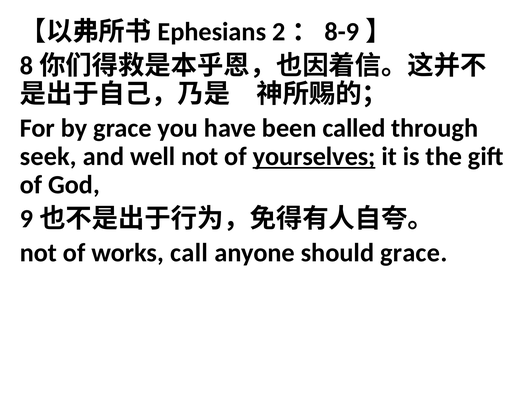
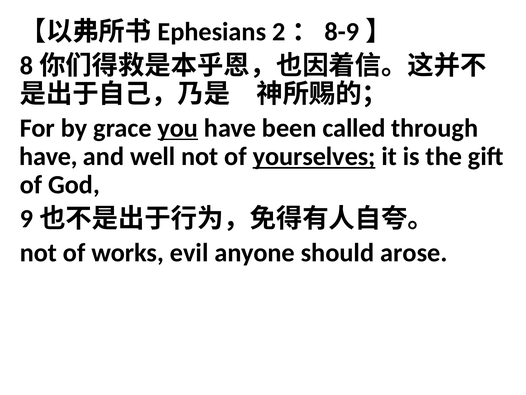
you underline: none -> present
seek at (48, 156): seek -> have
call: call -> evil
should grace: grace -> arose
